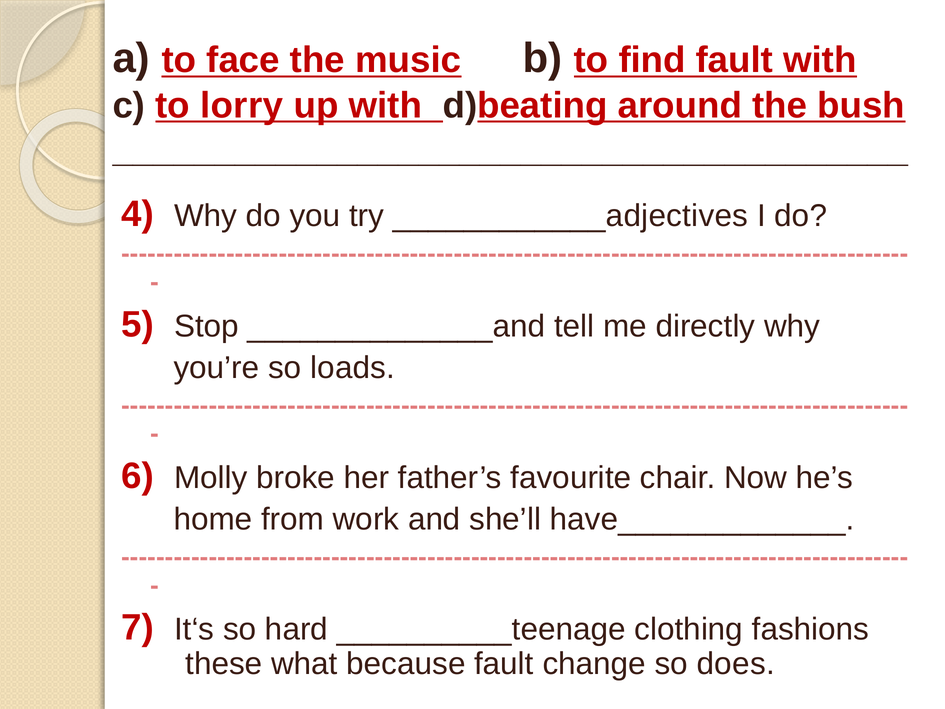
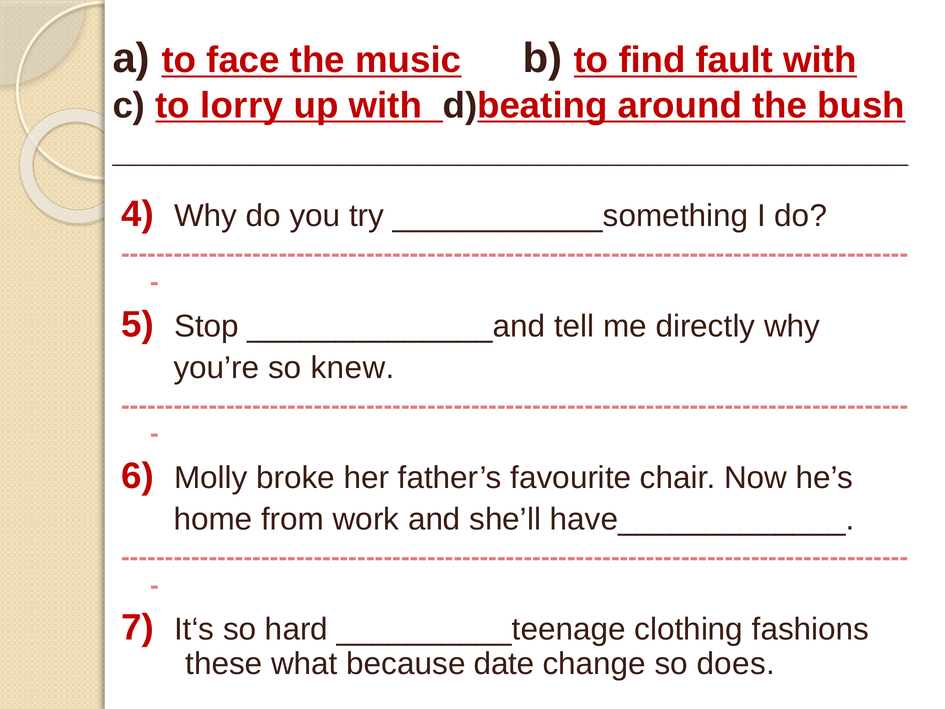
____________adjectives: ____________adjectives -> ____________something
loads: loads -> knew
because fault: fault -> date
